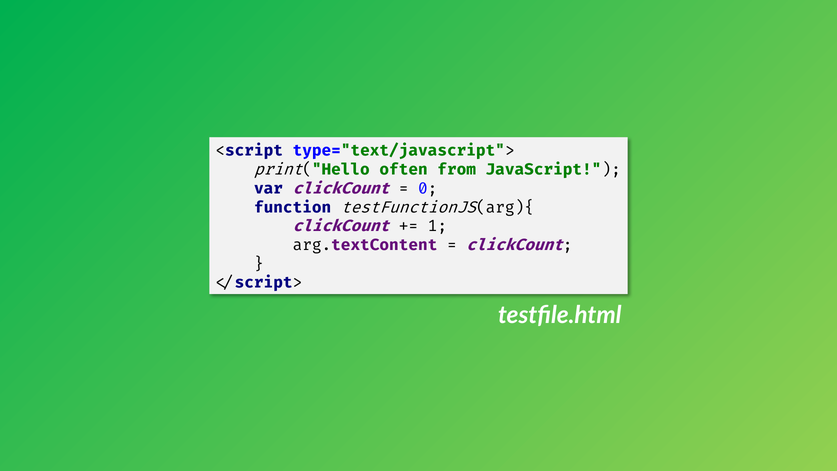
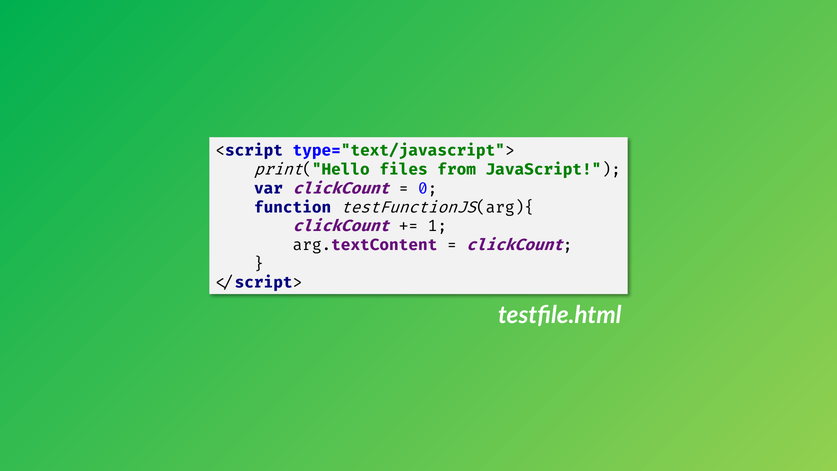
often: often -> files
